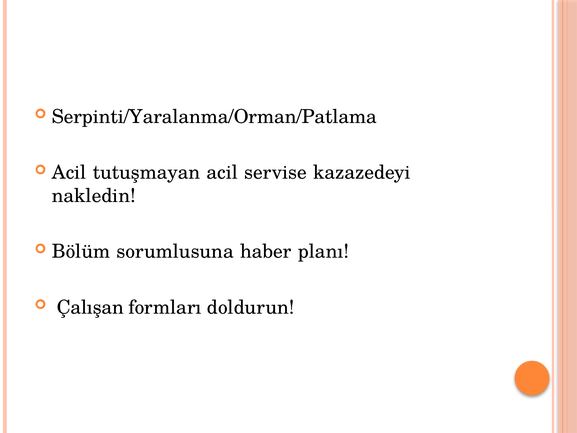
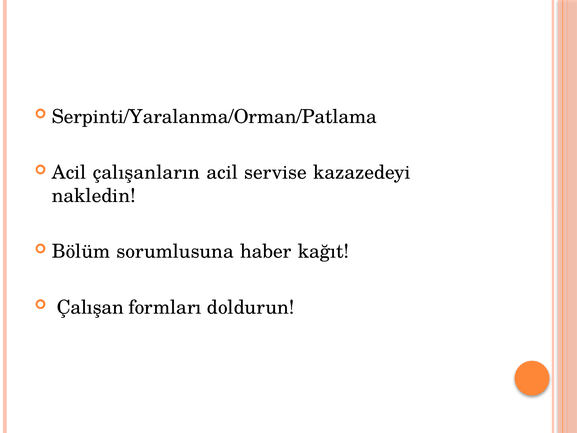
tutuşmayan: tutuşmayan -> çalışanların
planı: planı -> kağıt
